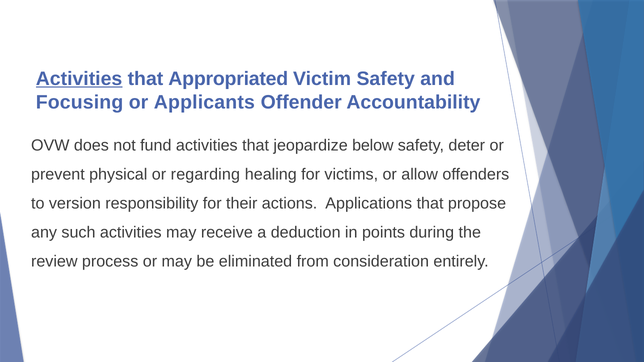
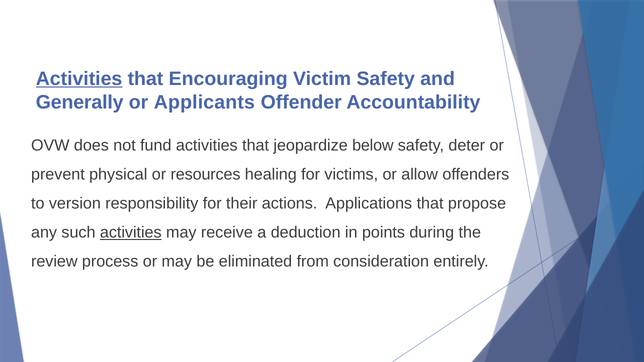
Appropriated: Appropriated -> Encouraging
Focusing: Focusing -> Generally
regarding: regarding -> resources
activities at (131, 233) underline: none -> present
